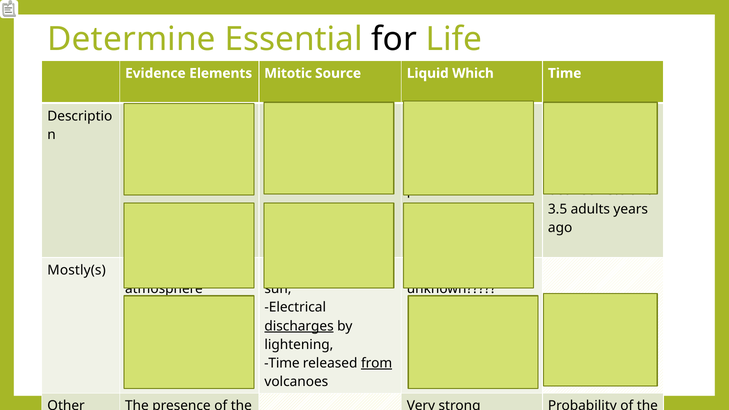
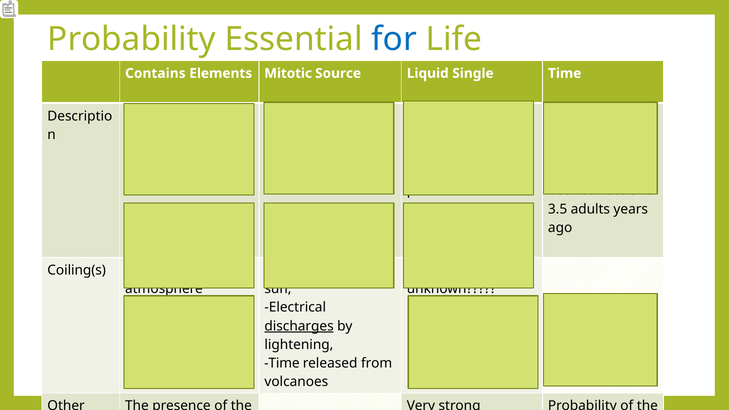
Determine at (132, 39): Determine -> Probability
for at (394, 39) colour: black -> blue
Evidence at (155, 73): Evidence -> Contains
Which: Which -> Single
Mostly(s: Mostly(s -> Coiling(s
from at (377, 363) underline: present -> none
